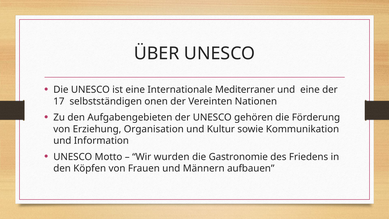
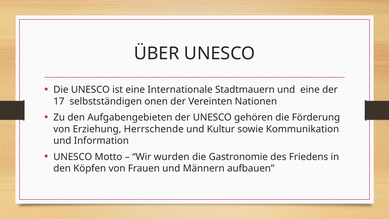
Mediterraner: Mediterraner -> Stadtmauern
Organisation: Organisation -> Herrschende
